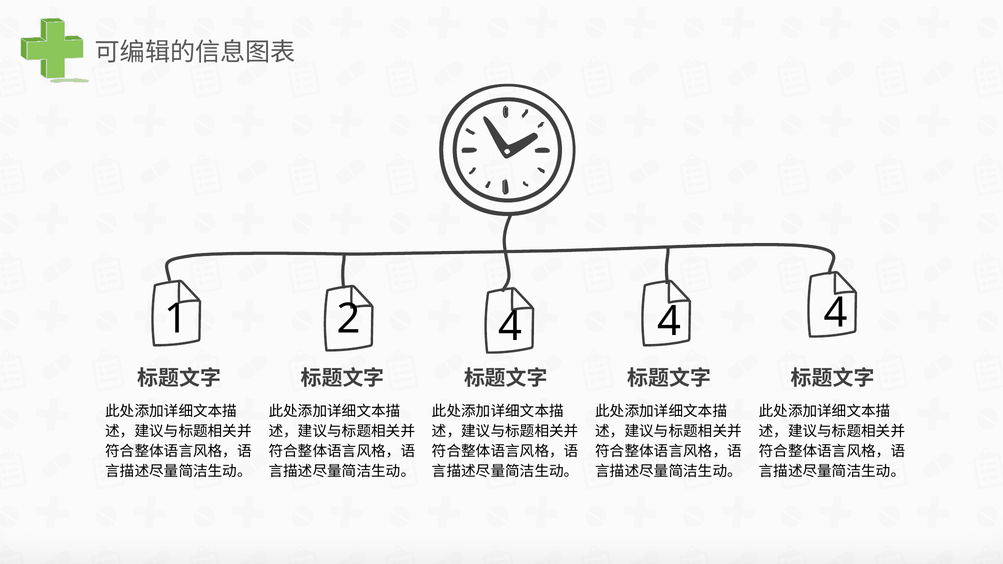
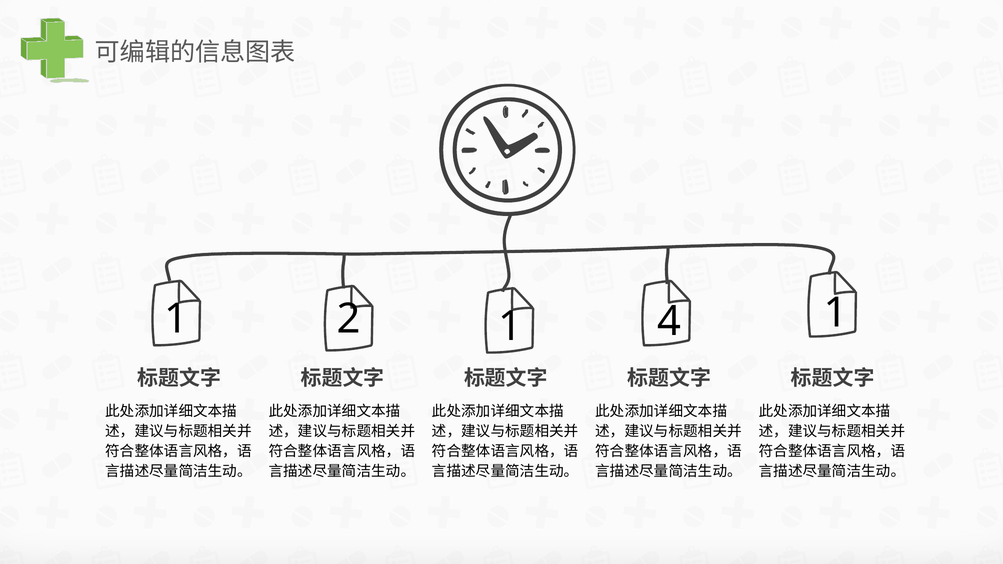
2 4: 4 -> 1
4 at (836, 313): 4 -> 1
